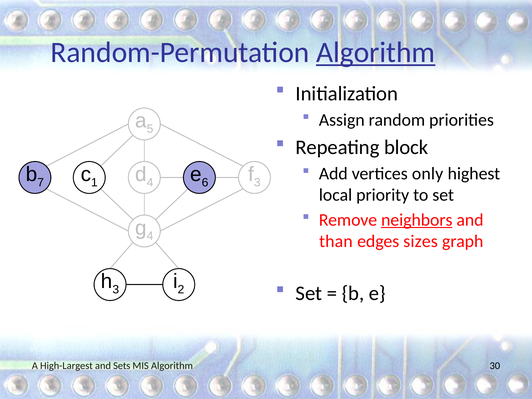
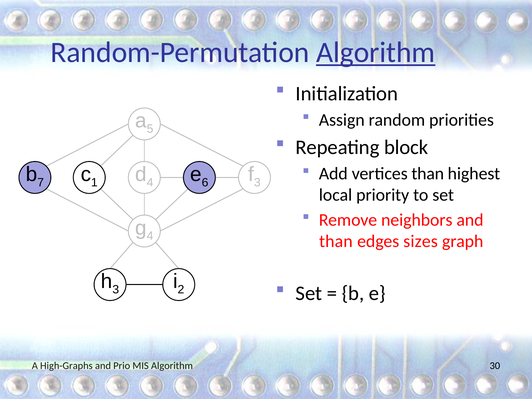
vertices only: only -> than
neighbors underline: present -> none
High-Largest: High-Largest -> High-Graphs
Sets: Sets -> Prio
